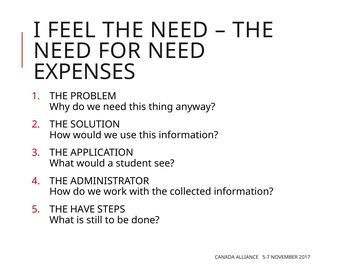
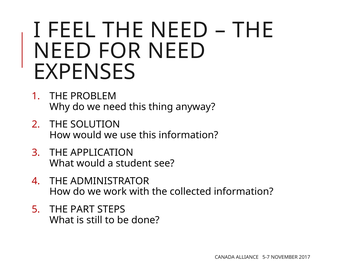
HAVE: HAVE -> PART
